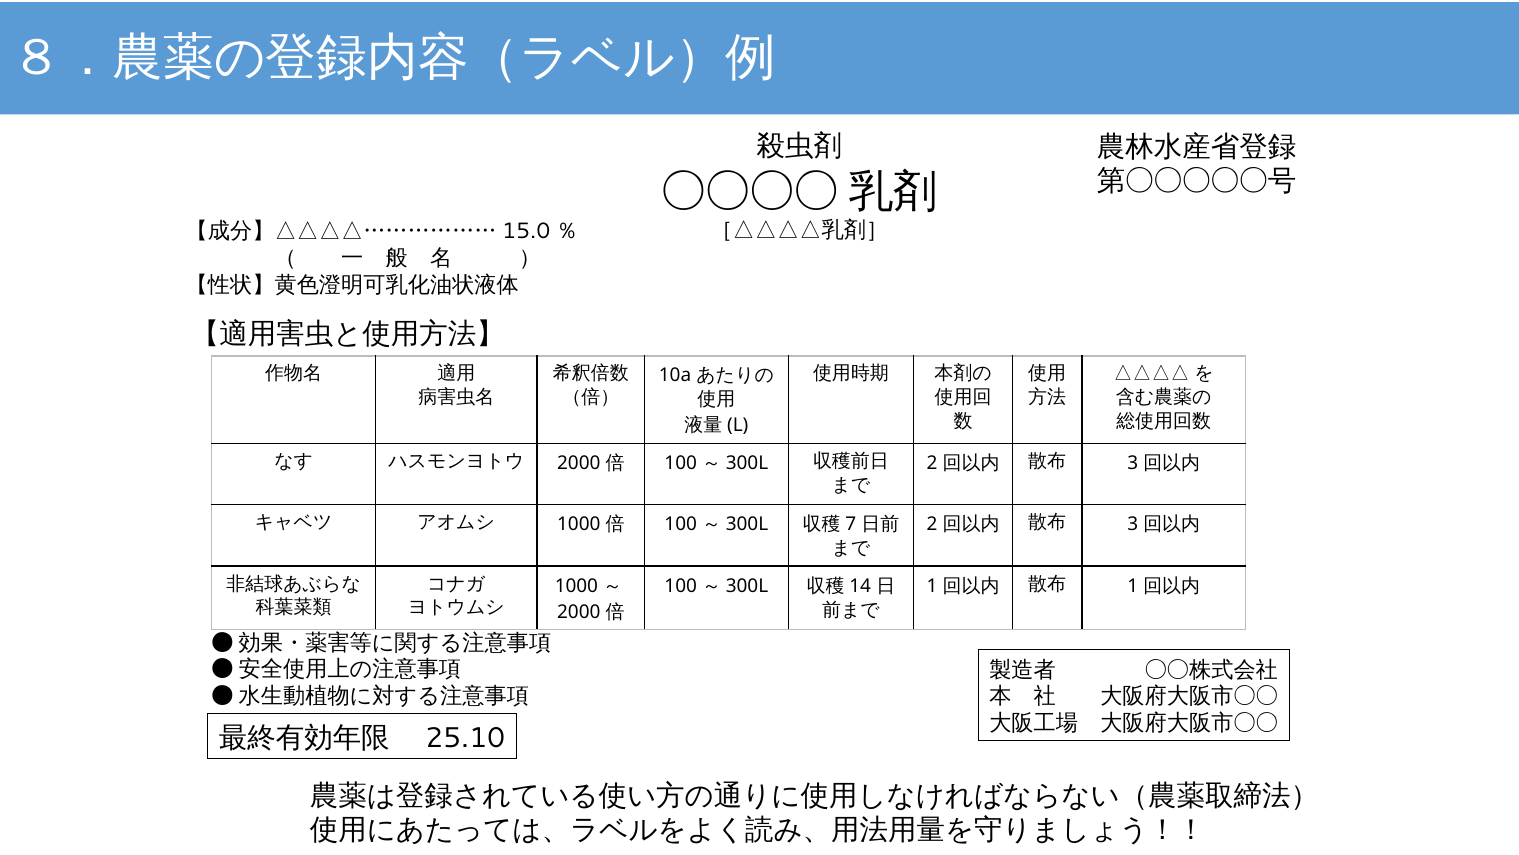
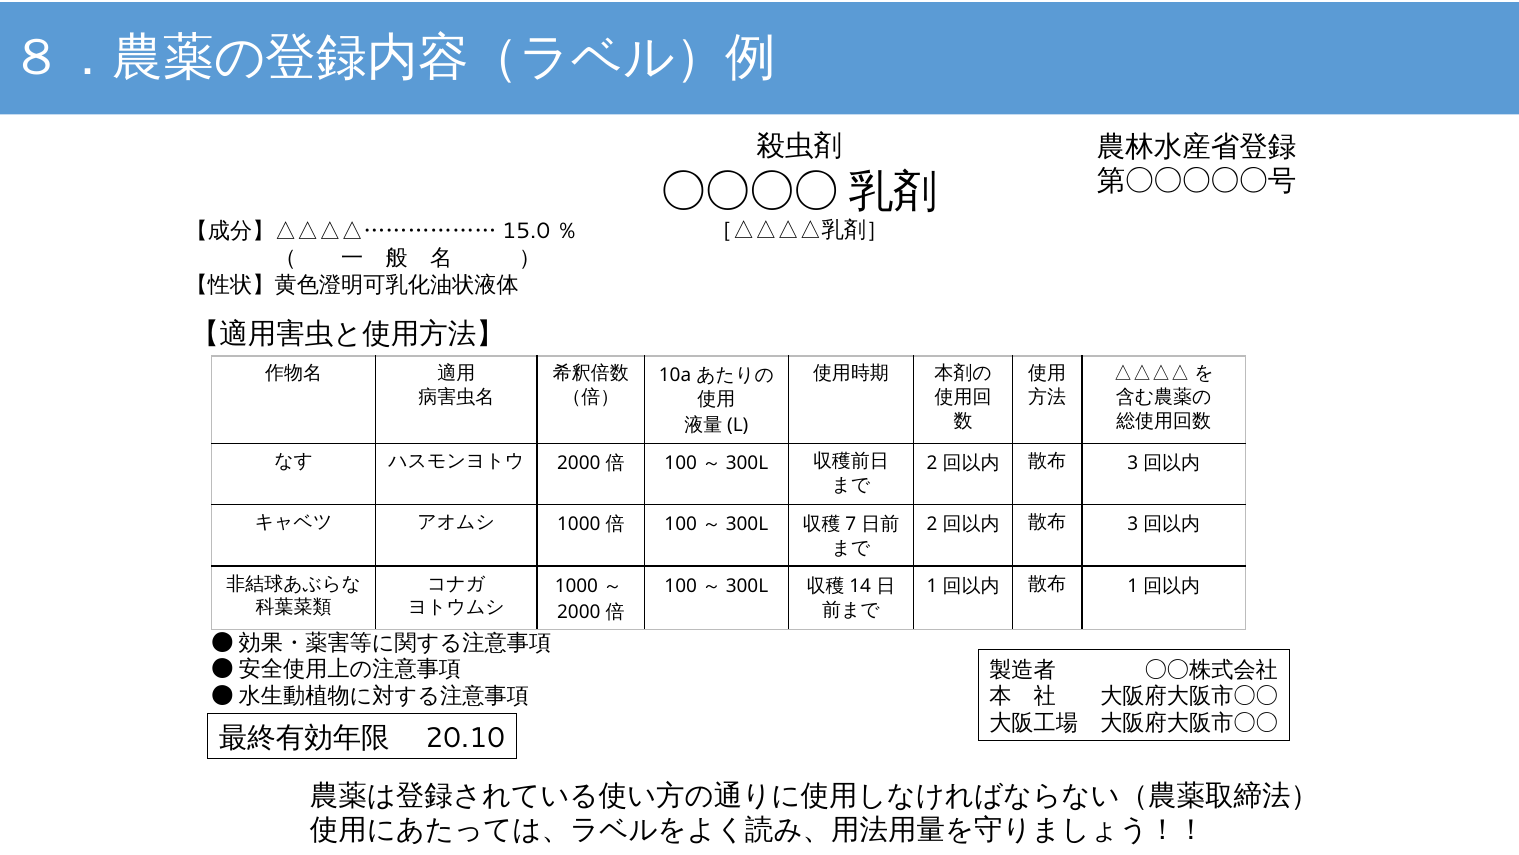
25.10: 25.10 -> 20.10
